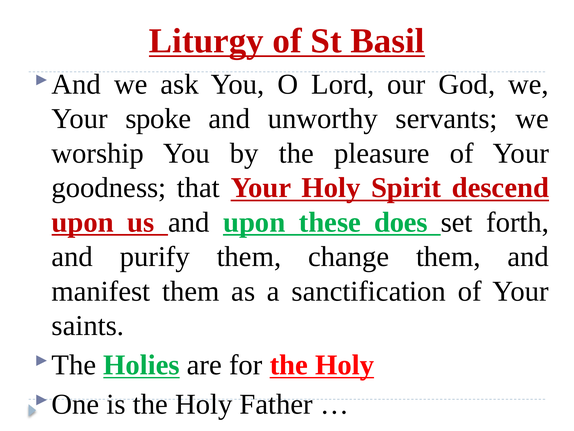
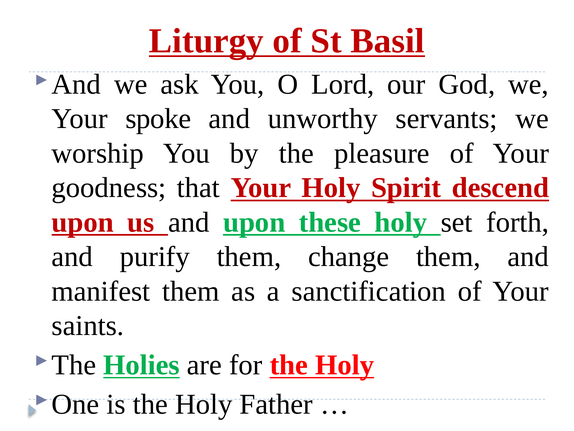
these does: does -> holy
